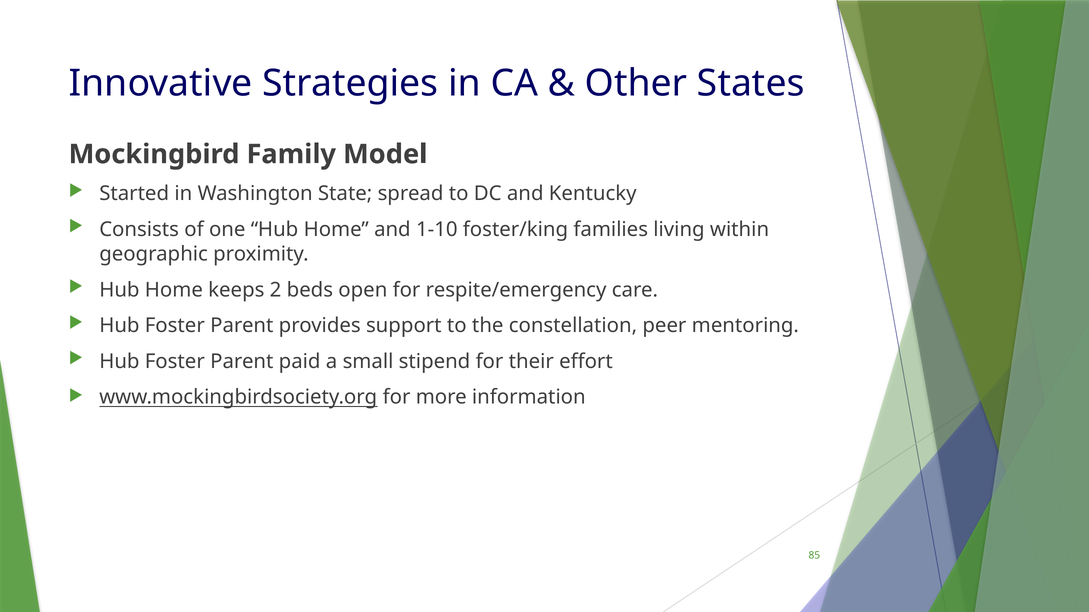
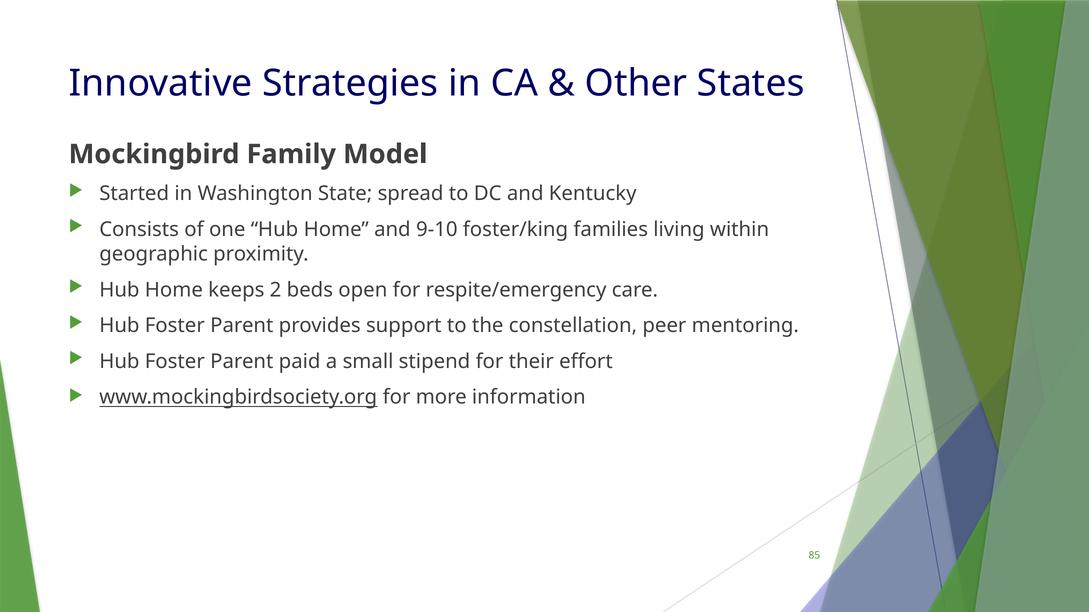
1-10: 1-10 -> 9-10
